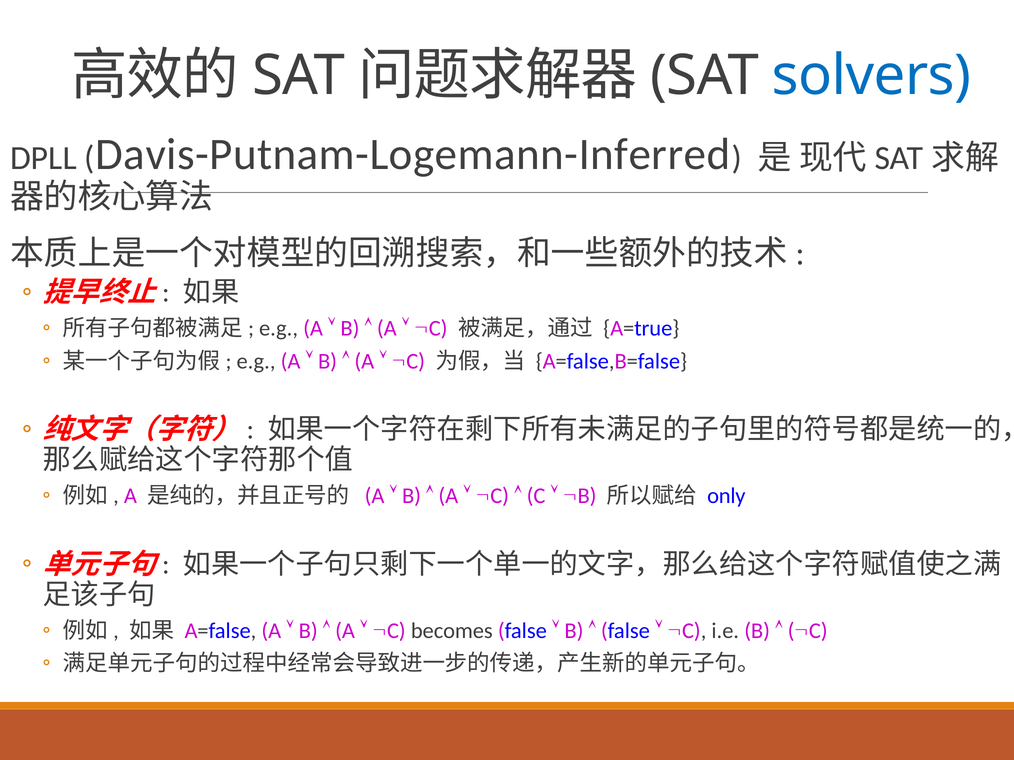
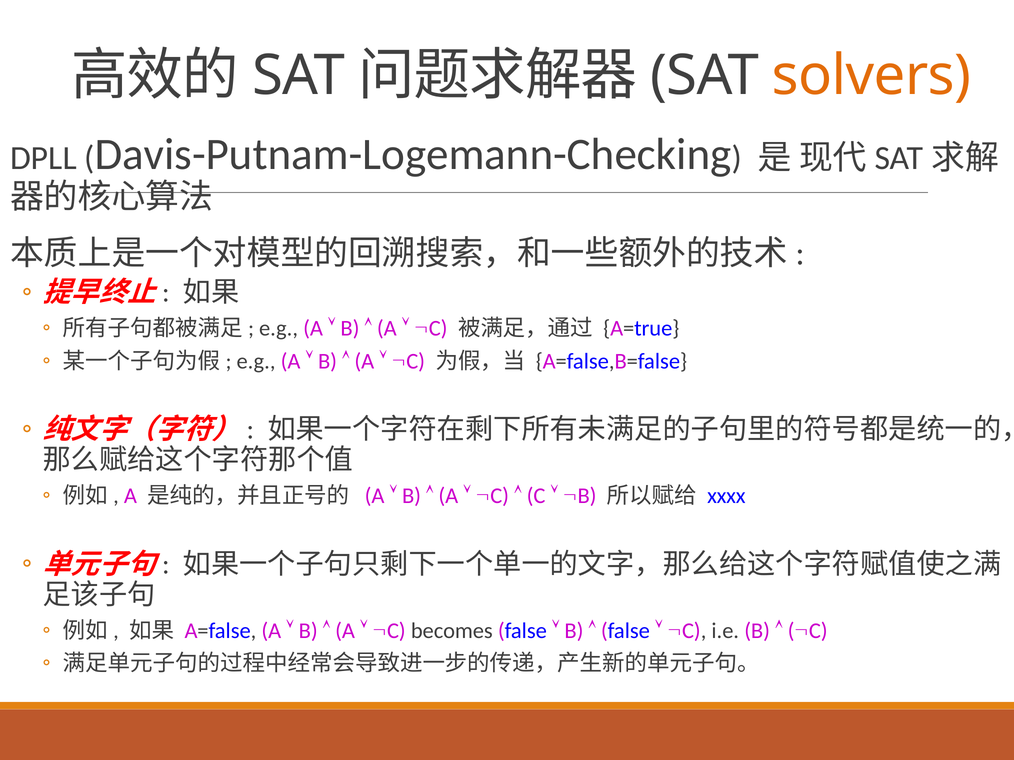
solvers colour: blue -> orange
Davis-Putnam-Logemann-Inferred: Davis-Putnam-Logemann-Inferred -> Davis-Putnam-Logemann-Checking
only: only -> xxxx
